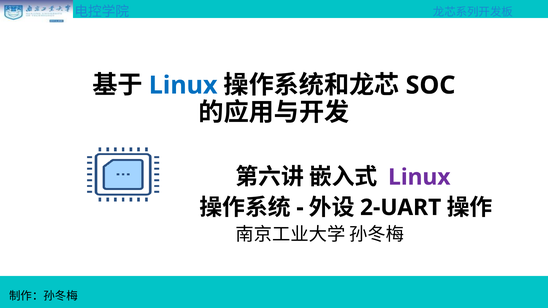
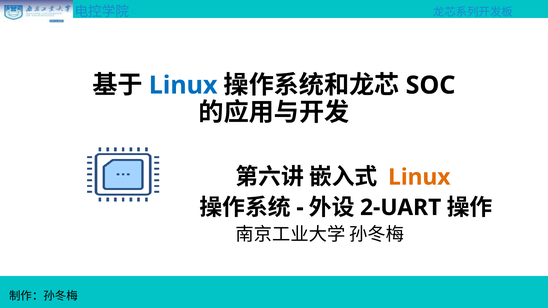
Linux at (419, 177) colour: purple -> orange
